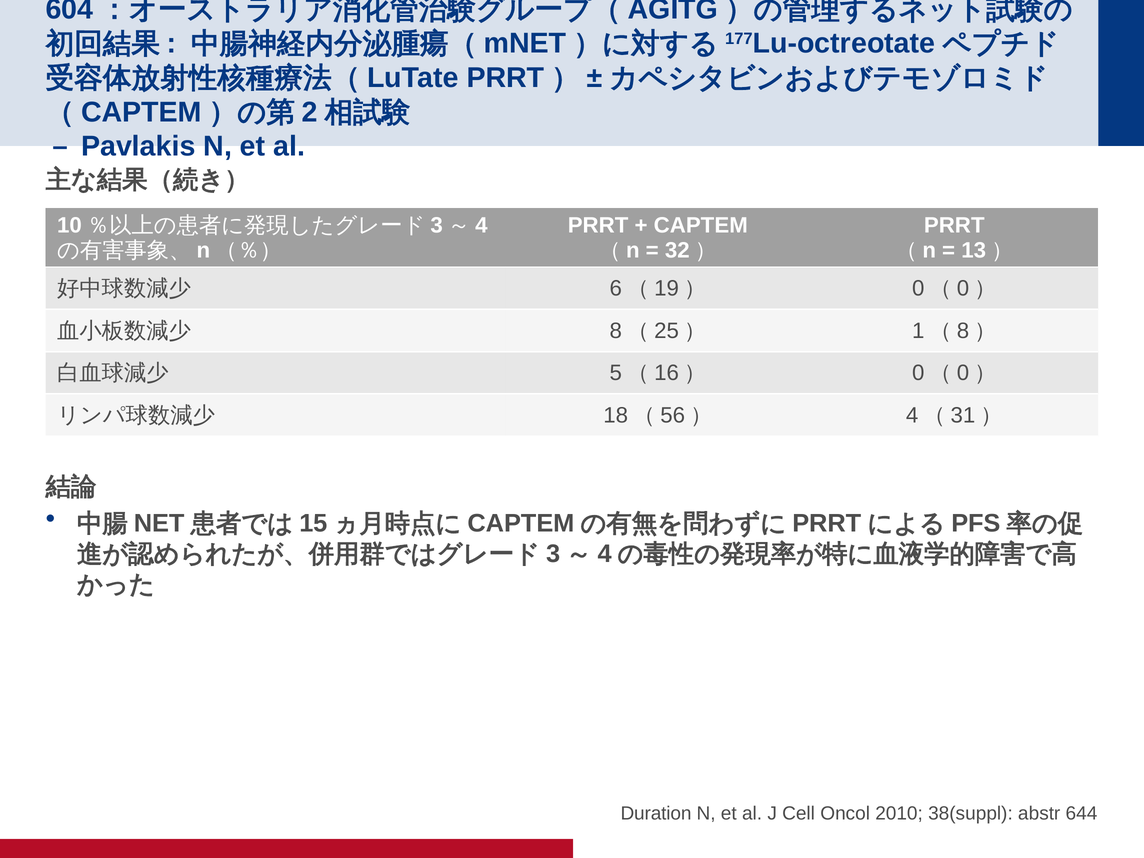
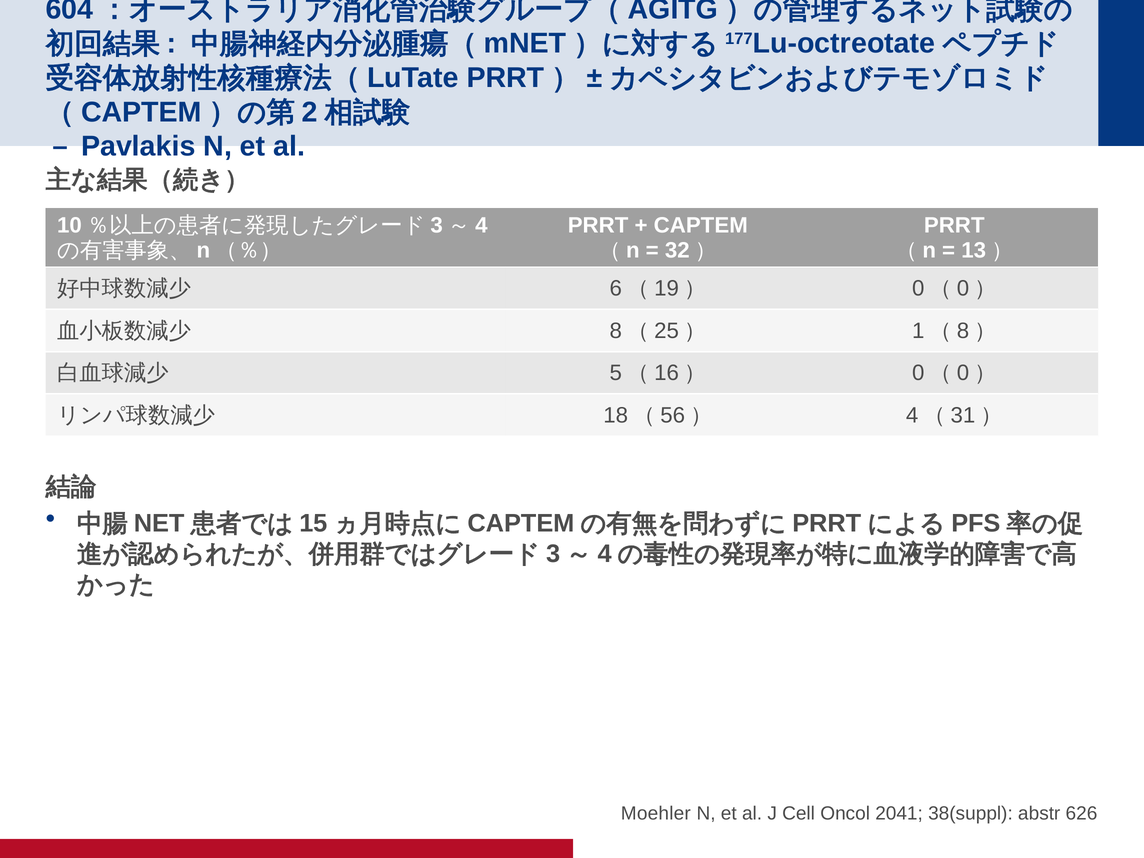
Duration: Duration -> Moehler
2010: 2010 -> 2041
644: 644 -> 626
